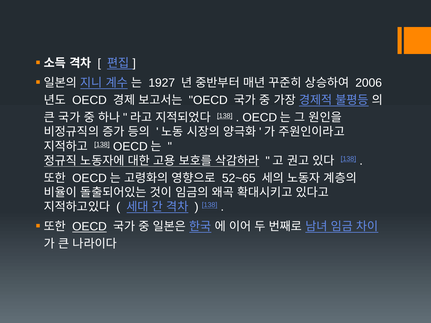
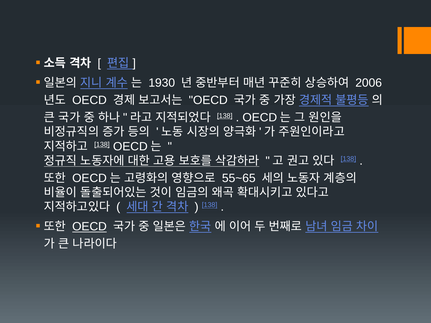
1927: 1927 -> 1930
52~65: 52~65 -> 55~65
